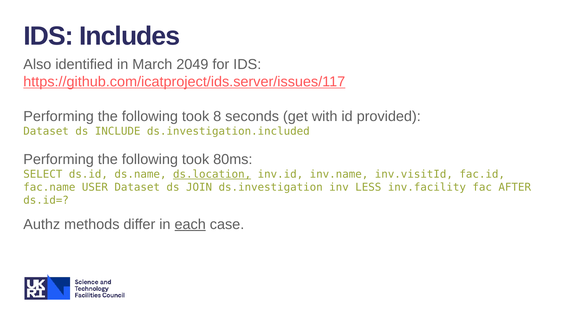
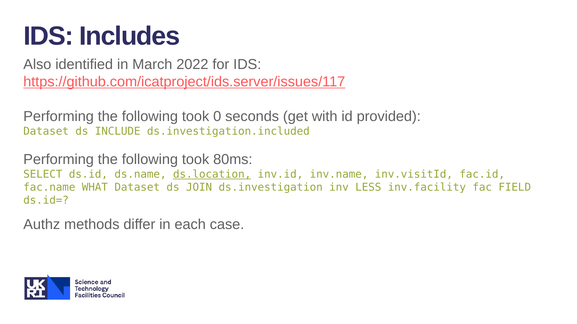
2049: 2049 -> 2022
8: 8 -> 0
USER: USER -> WHAT
AFTER: AFTER -> FIELD
each underline: present -> none
